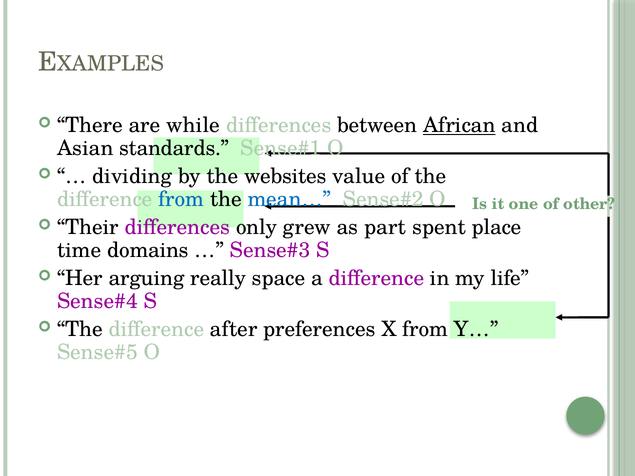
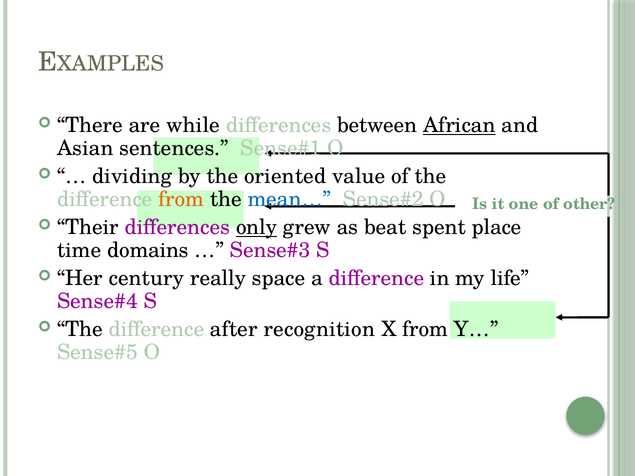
standards: standards -> sentences
websites: websites -> oriented
from at (181, 199) colour: blue -> orange
only underline: none -> present
part: part -> beat
arguing: arguing -> century
preferences: preferences -> recognition
